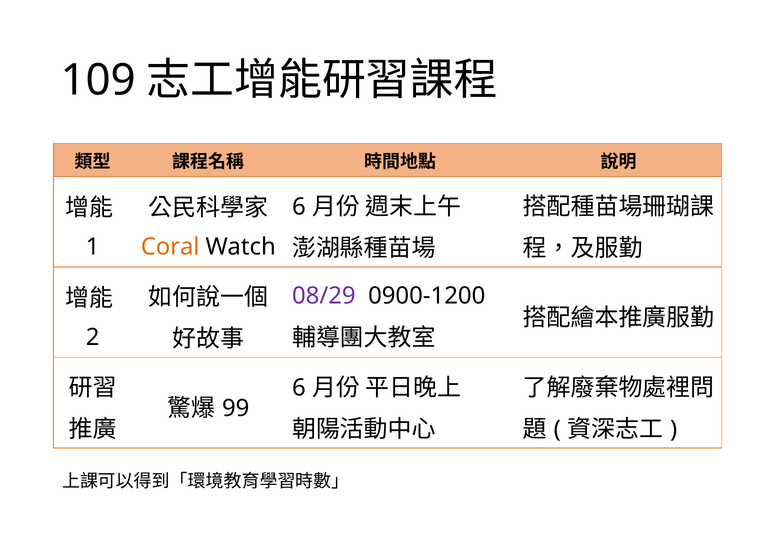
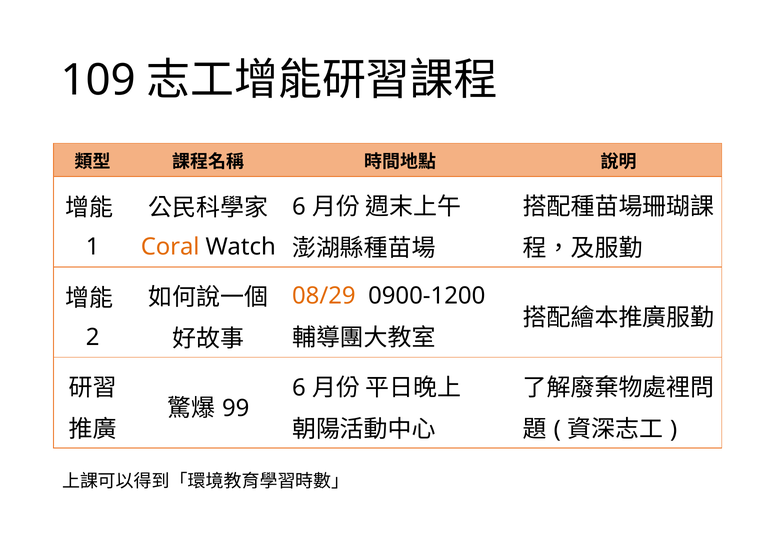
08/29 colour: purple -> orange
